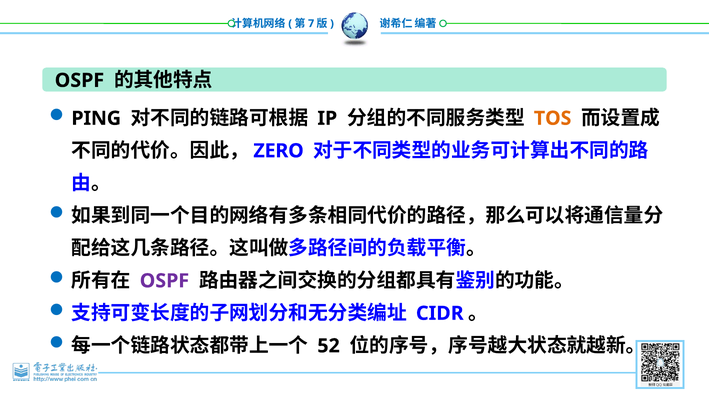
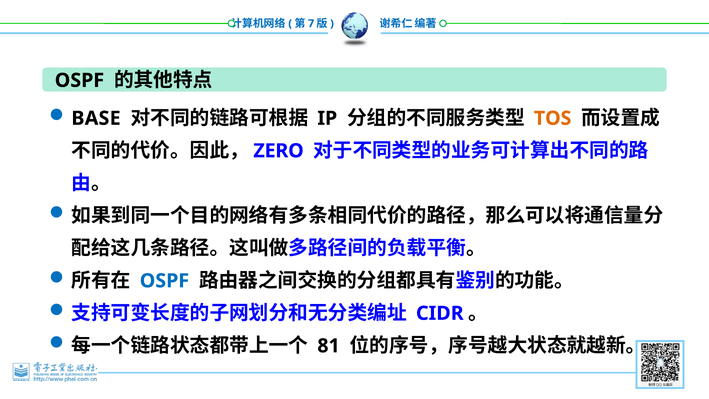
PING: PING -> BASE
OSPF at (164, 281) colour: purple -> blue
52: 52 -> 81
